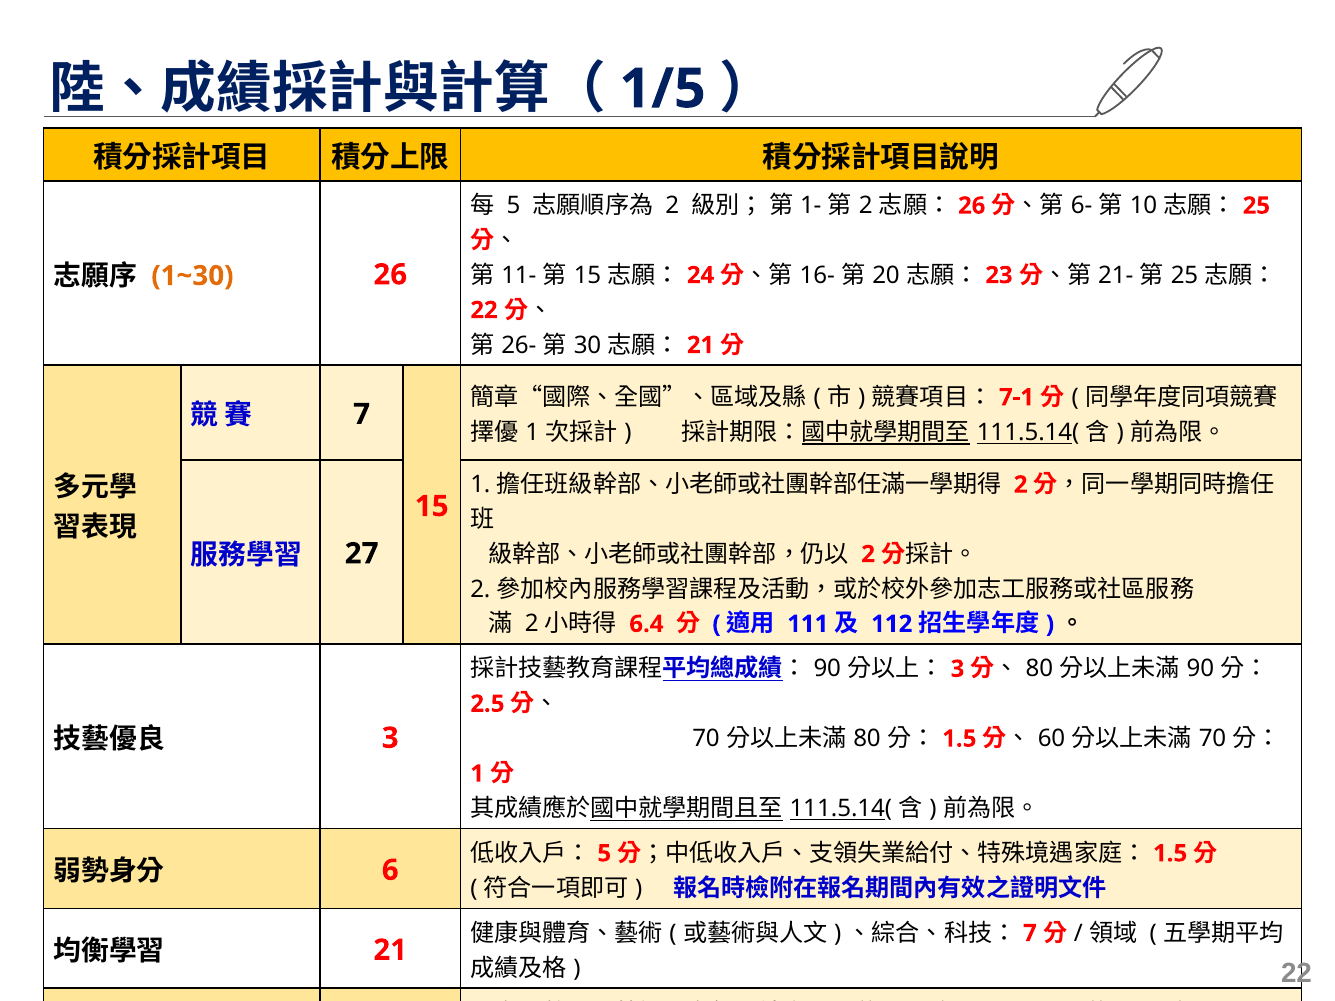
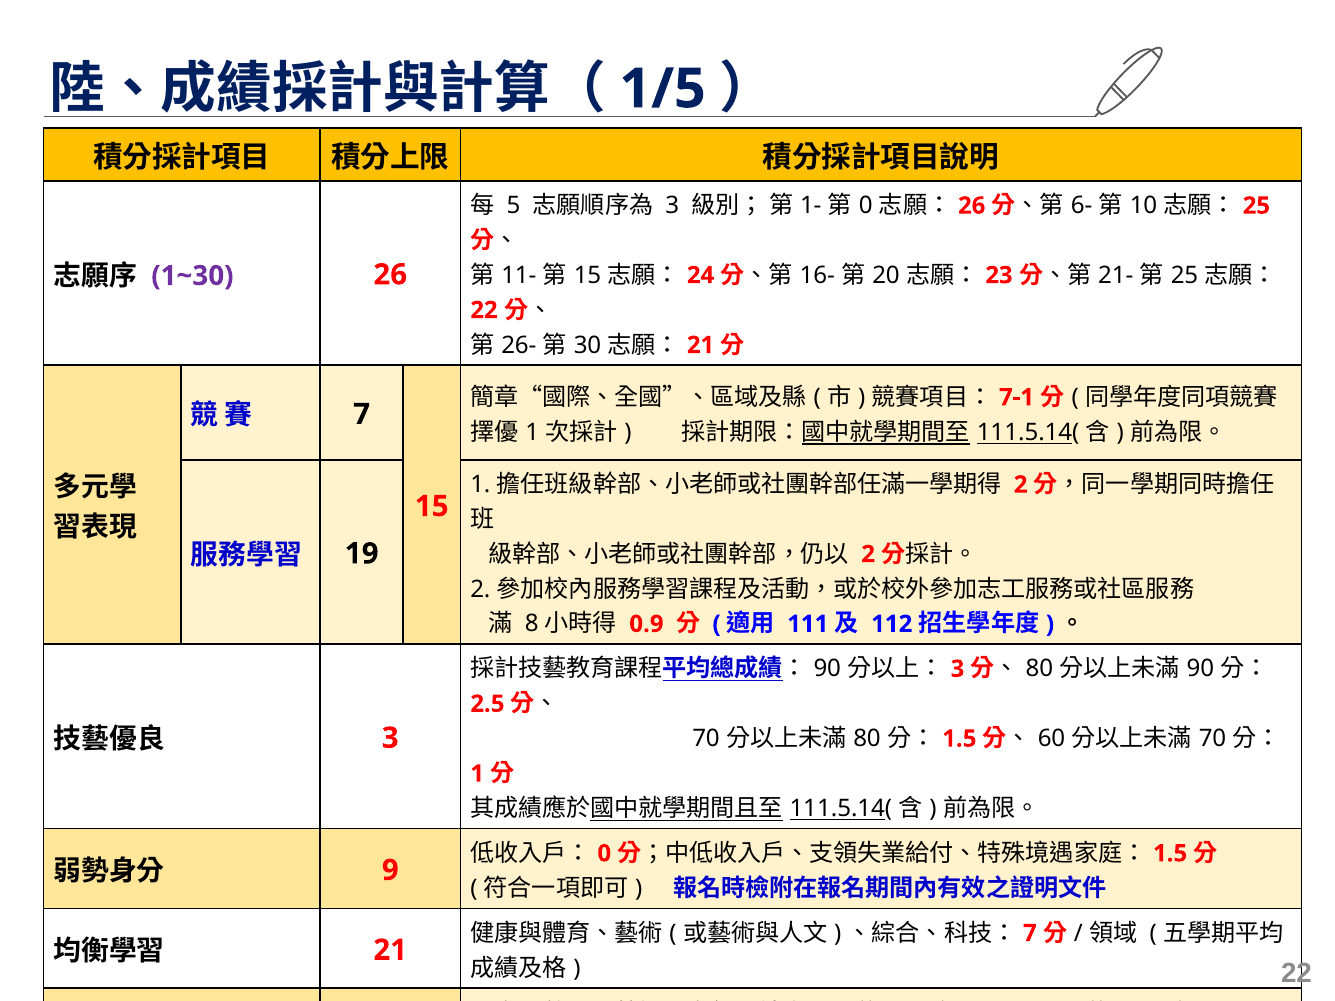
2 at (672, 206): 2 -> 3
2 at (866, 206): 2 -> 0
1~30 colour: orange -> purple
27: 27 -> 19
2 at (532, 624): 2 -> 8
6.4 at (646, 624): 6.4 -> 0.9
5 at (604, 854): 5 -> 0
6 at (390, 870): 6 -> 9
